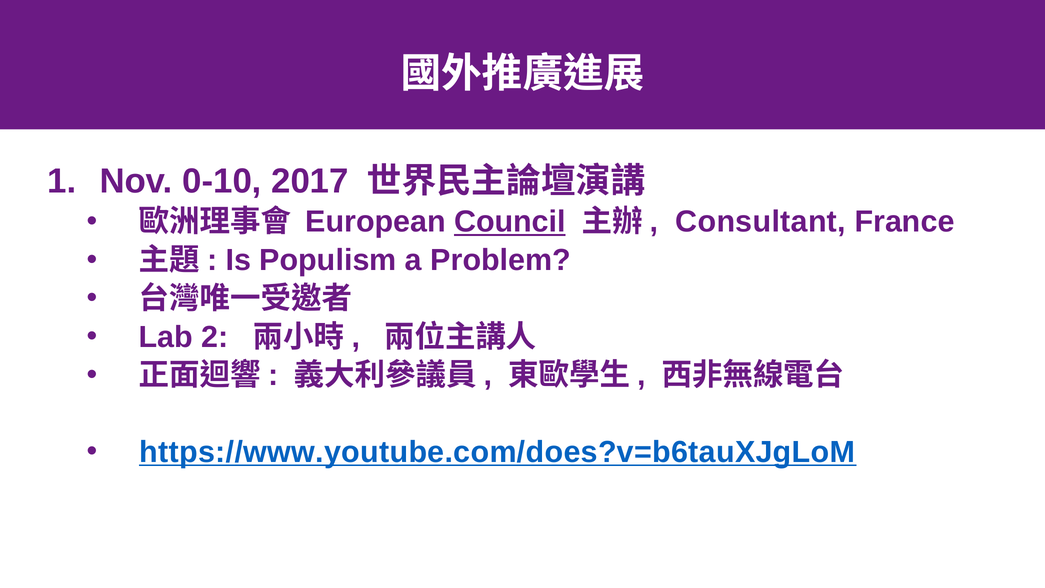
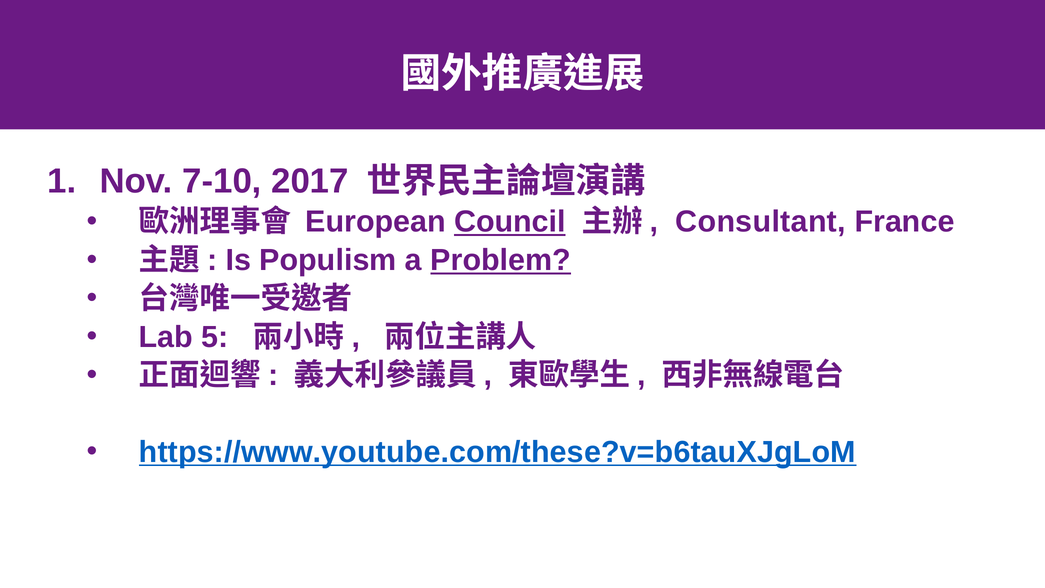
0-10: 0-10 -> 7-10
Problem underline: none -> present
2: 2 -> 5
https://www.youtube.com/does?v=b6tauXJgLoM: https://www.youtube.com/does?v=b6tauXJgLoM -> https://www.youtube.com/these?v=b6tauXJgLoM
